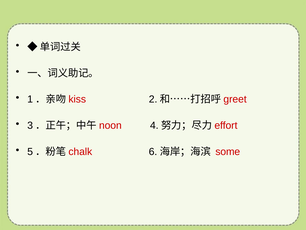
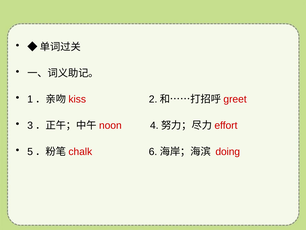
some: some -> doing
